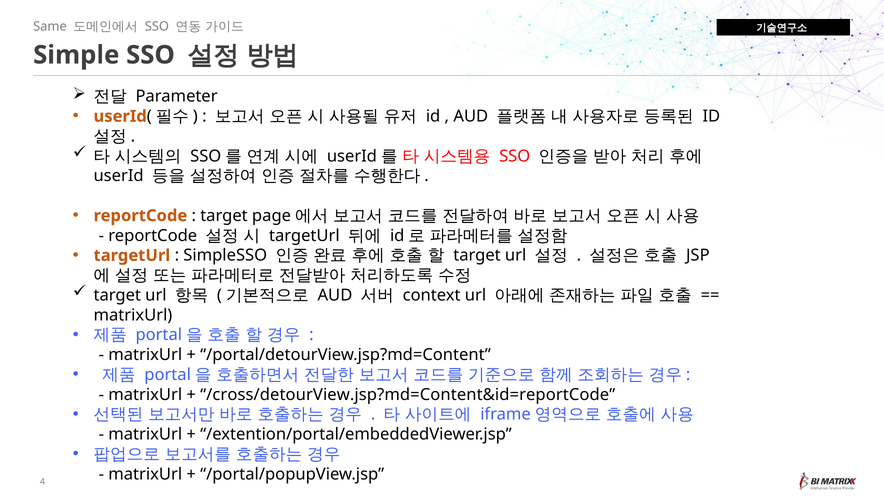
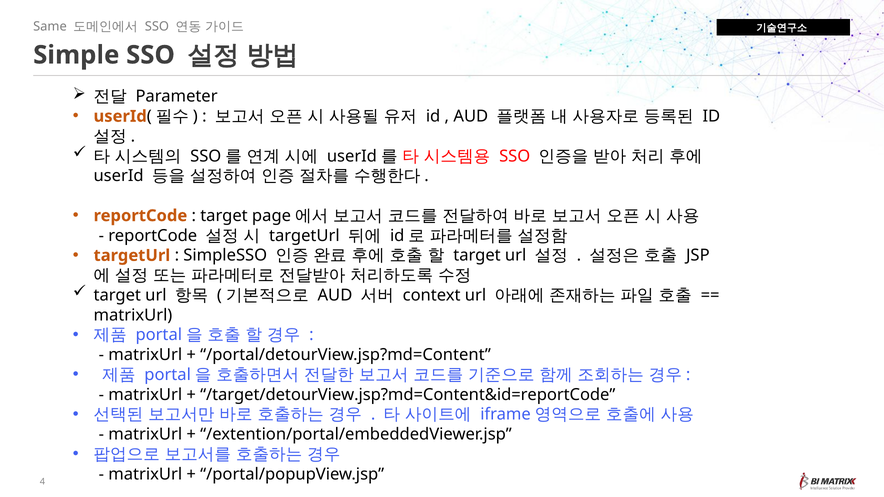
/cross/detourView.jsp?md=Content&id=reportCode: /cross/detourView.jsp?md=Content&id=reportCode -> /target/detourView.jsp?md=Content&id=reportCode
